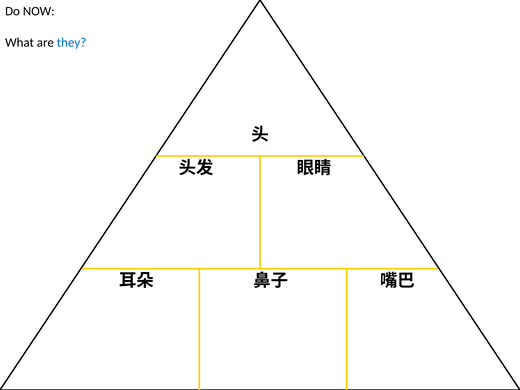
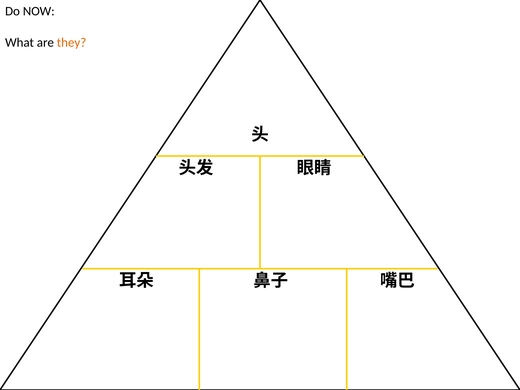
they colour: blue -> orange
